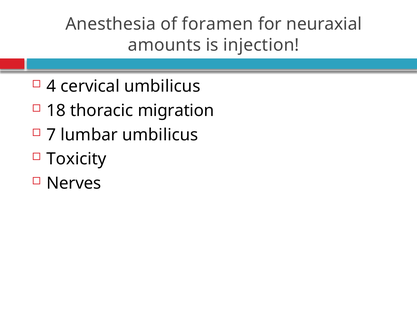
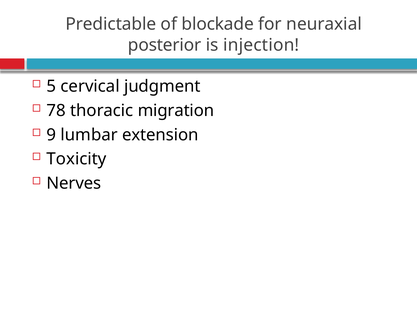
Anesthesia: Anesthesia -> Predictable
foramen: foramen -> blockade
amounts: amounts -> posterior
4: 4 -> 5
cervical umbilicus: umbilicus -> judgment
18: 18 -> 78
7: 7 -> 9
lumbar umbilicus: umbilicus -> extension
